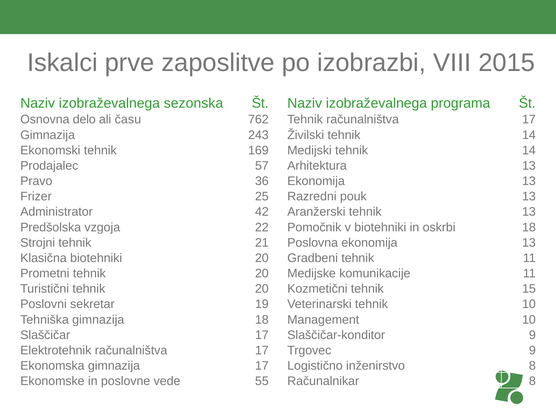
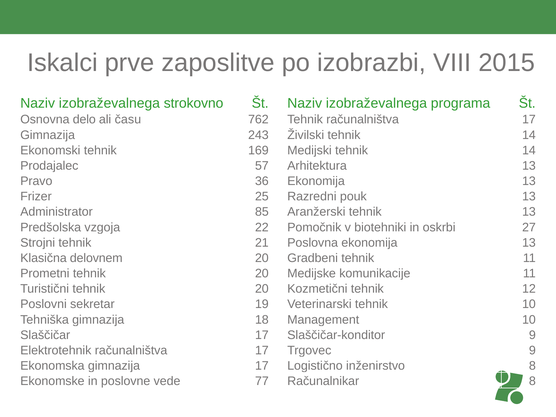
sezonska: sezonska -> strokovno
42: 42 -> 85
oskrbi 18: 18 -> 27
Klasična biotehniki: biotehniki -> delovnem
15: 15 -> 12
55: 55 -> 77
